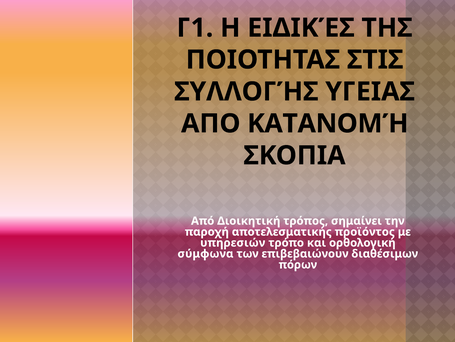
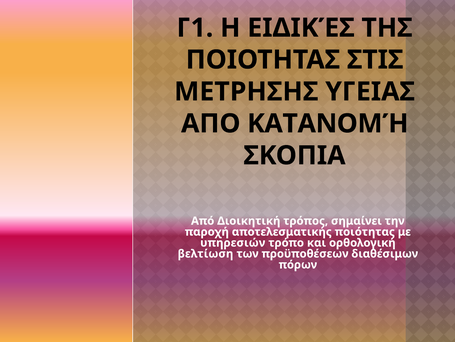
ΣΥΛΛΟΓΉΣ: ΣΥΛΛΟΓΉΣ -> ΜΕΤΡΗΣΗΣ
προϊόντος: προϊόντος -> ποιότητας
σύμφωνα: σύμφωνα -> βελτίωση
επιβεβαιώνουν: επιβεβαιώνουν -> προϋποθέσεων
